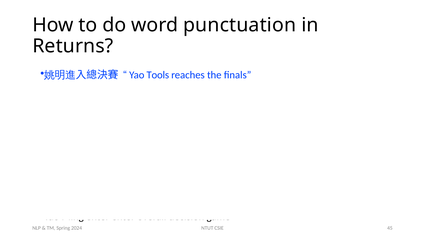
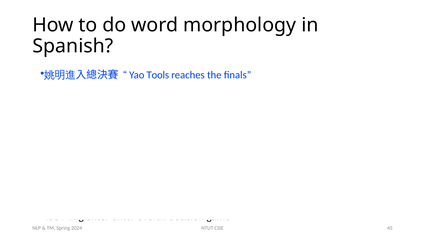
punctuation: punctuation -> morphology
Returns: Returns -> Spanish
